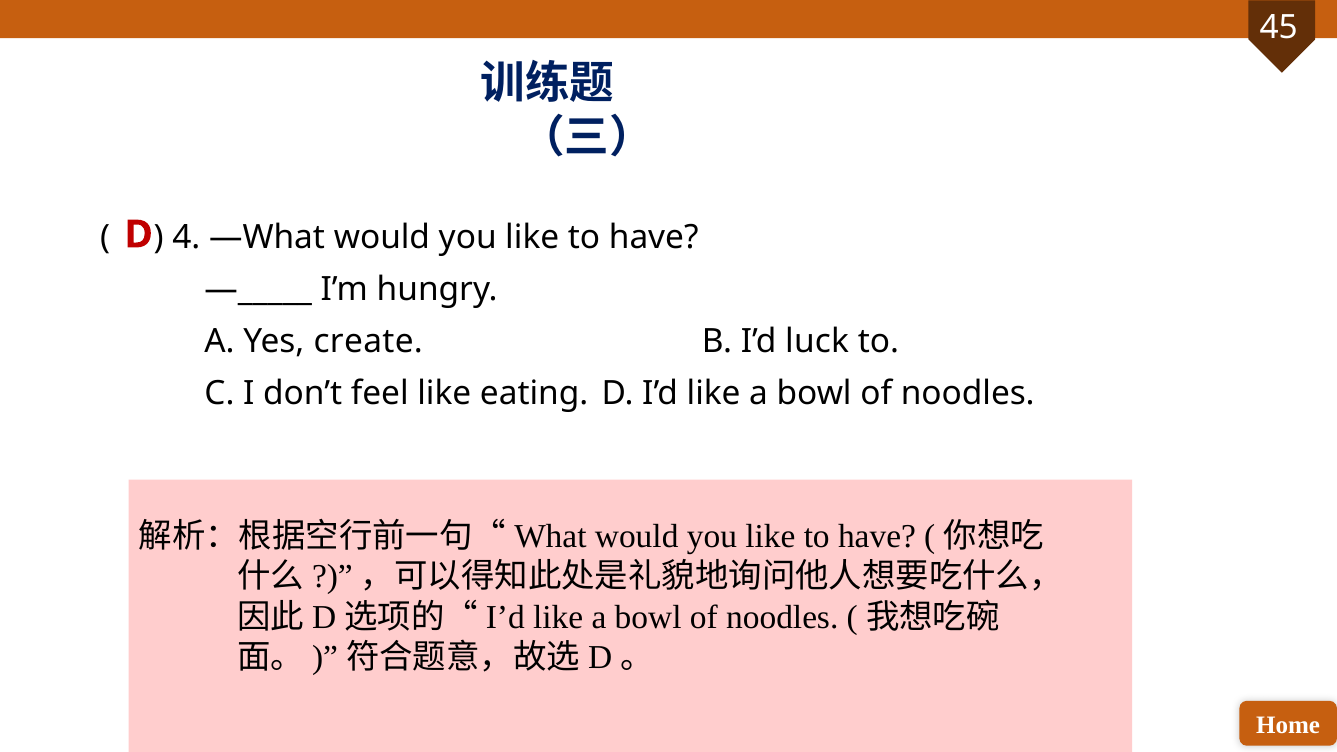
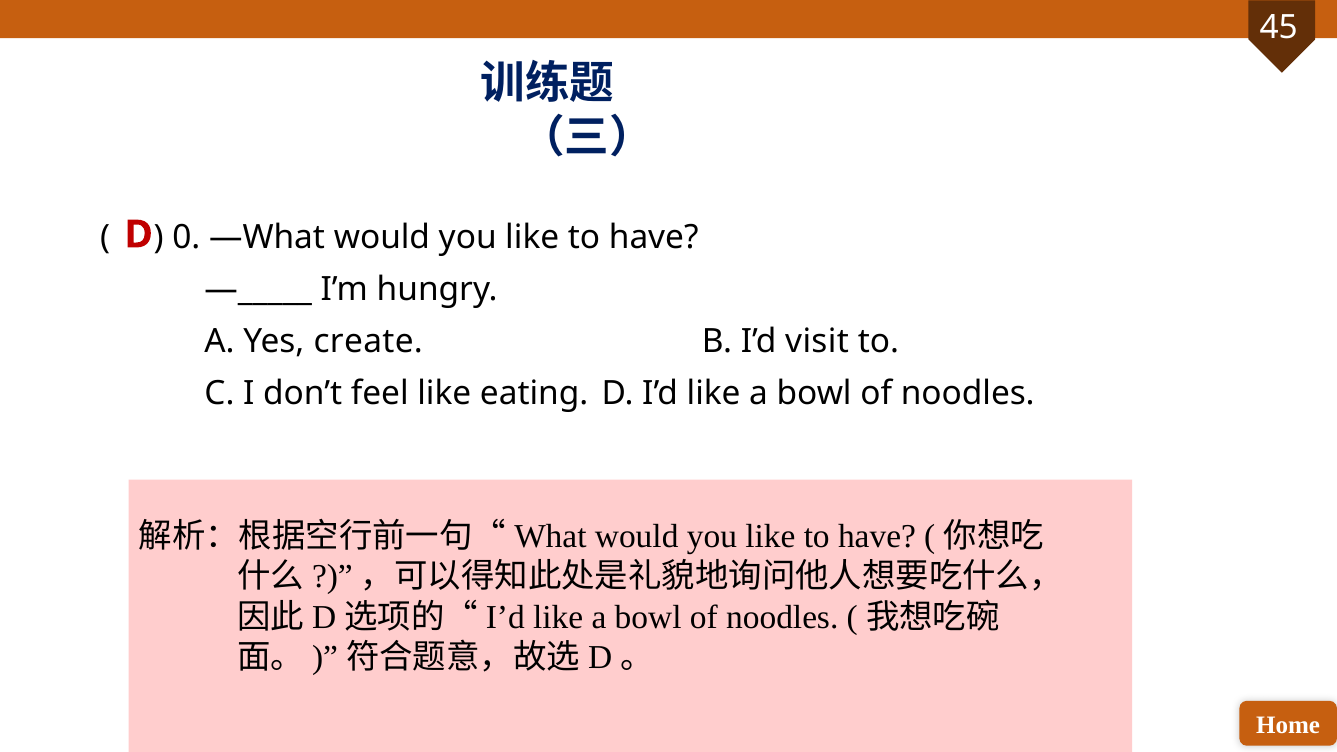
4: 4 -> 0
luck: luck -> visit
